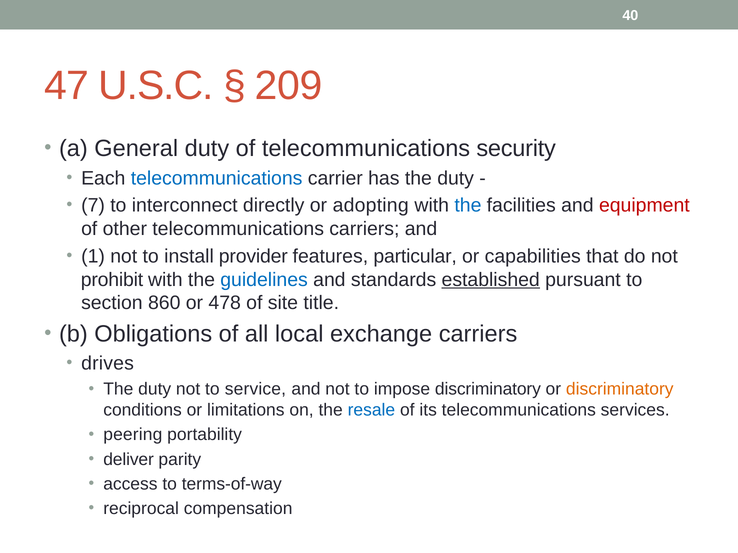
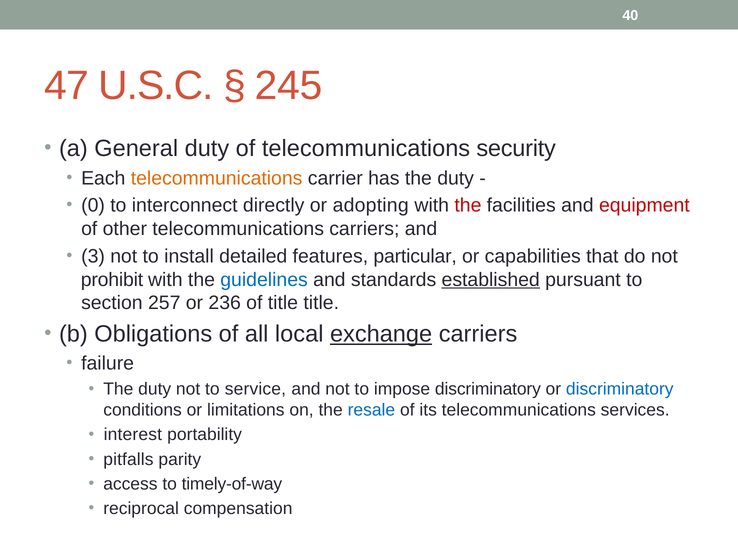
209: 209 -> 245
telecommunications at (217, 178) colour: blue -> orange
7: 7 -> 0
the at (468, 206) colour: blue -> red
1: 1 -> 3
provider: provider -> detailed
860: 860 -> 257
478: 478 -> 236
of site: site -> title
exchange underline: none -> present
drives: drives -> failure
discriminatory at (620, 390) colour: orange -> blue
peering: peering -> interest
deliver: deliver -> pitfalls
terms-of-way: terms-of-way -> timely-of-way
